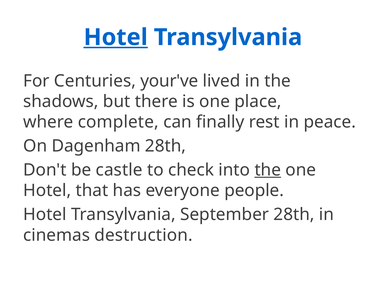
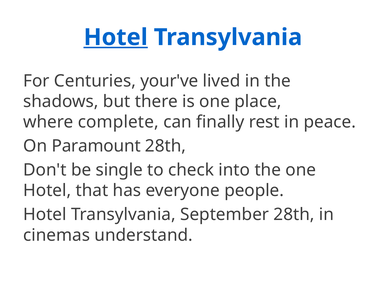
Dagenham: Dagenham -> Paramount
castle: castle -> single
the at (268, 170) underline: present -> none
destruction: destruction -> understand
